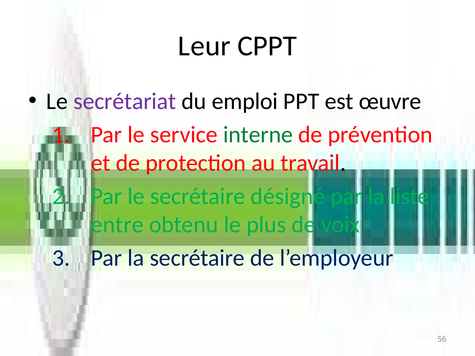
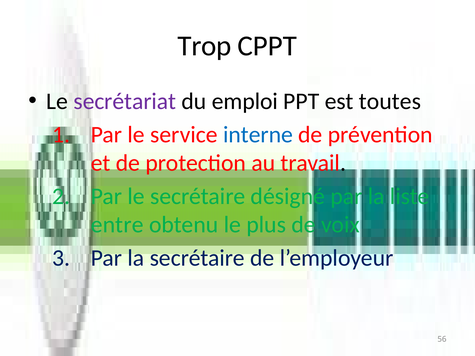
Leur: Leur -> Trop
œuvre: œuvre -> toutes
interne colour: green -> blue
